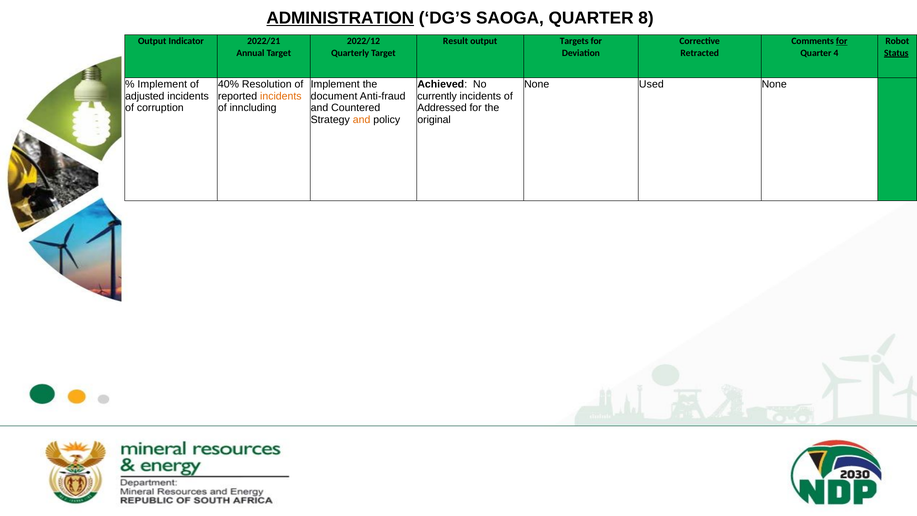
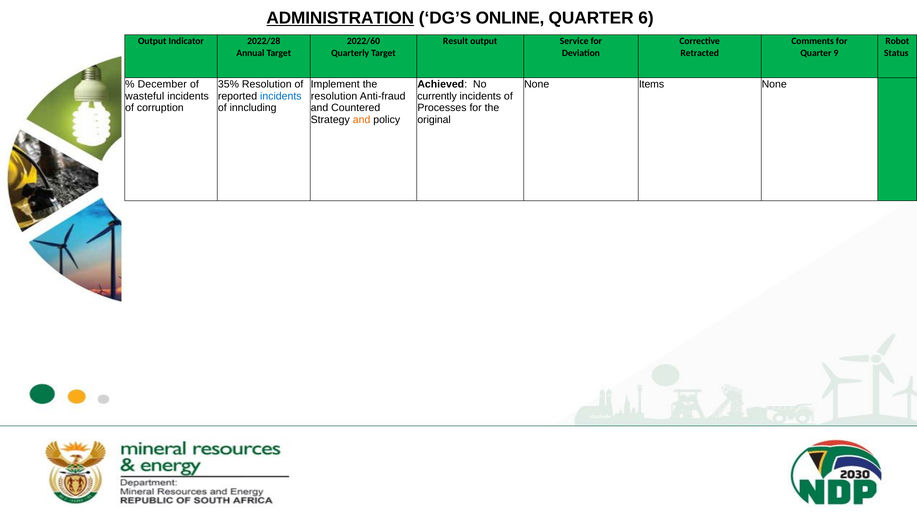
SAOGA: SAOGA -> ONLINE
8: 8 -> 6
2022/21: 2022/21 -> 2022/28
2022/12: 2022/12 -> 2022/60
Targets: Targets -> Service
for at (842, 41) underline: present -> none
4: 4 -> 9
Status underline: present -> none
Implement at (162, 84): Implement -> December
40%: 40% -> 35%
Used: Used -> Items
adjusted: adjusted -> wasteful
incidents at (281, 96) colour: orange -> blue
document at (334, 96): document -> resolution
Addressed: Addressed -> Processes
